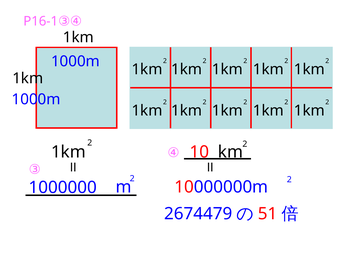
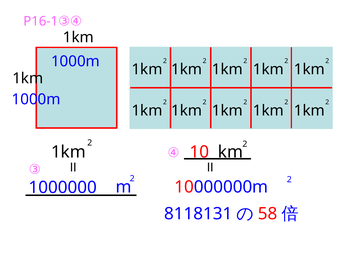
2674479: 2674479 -> 8118131
51: 51 -> 58
